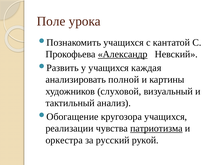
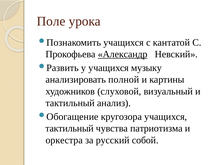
каждая: каждая -> музыку
реализации at (69, 128): реализации -> тактильный
патриотизма underline: present -> none
рукой: рукой -> собой
